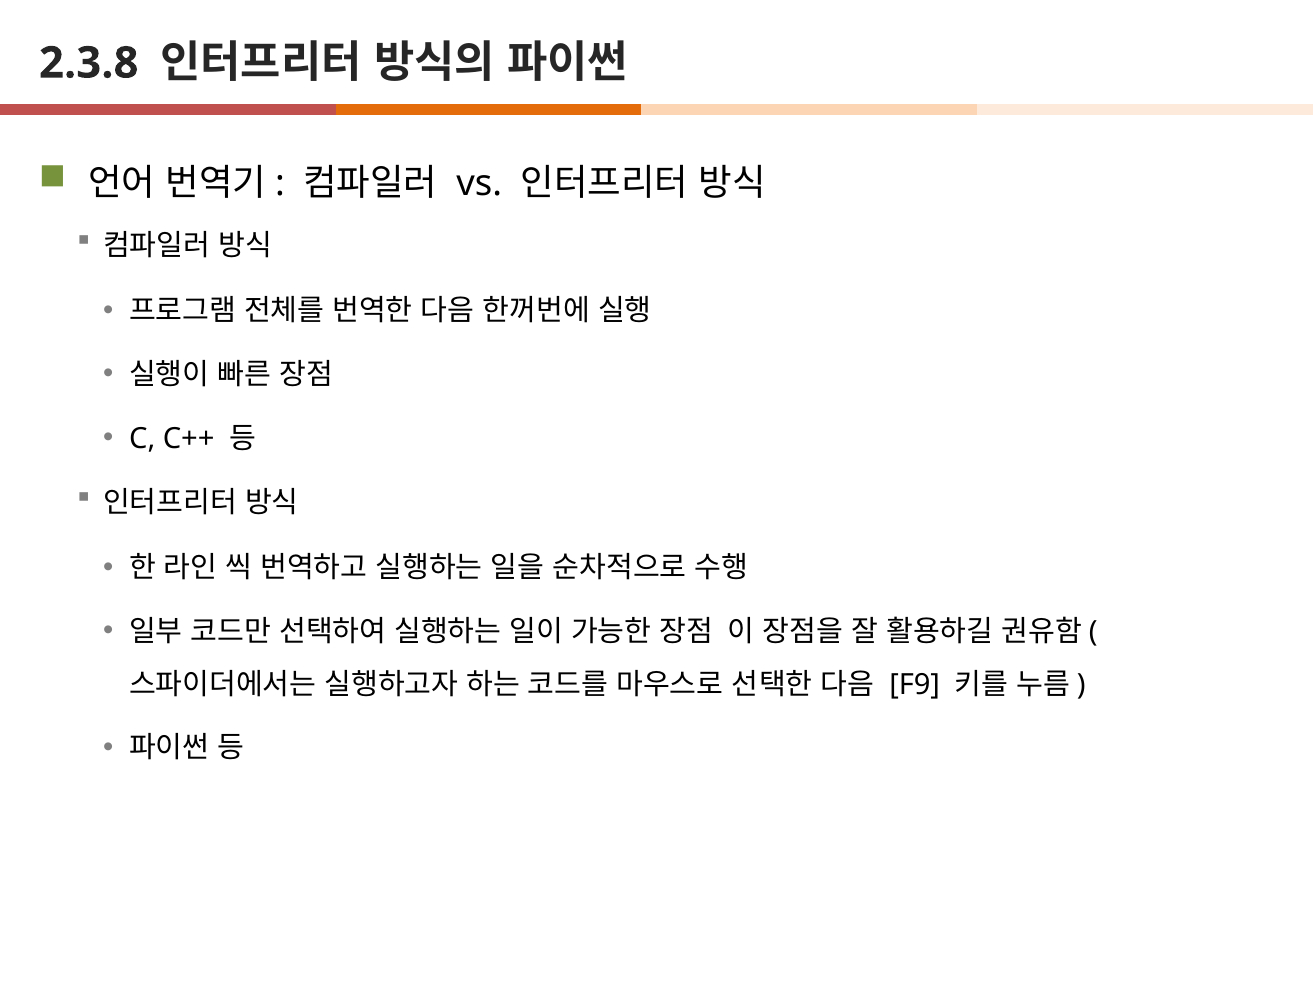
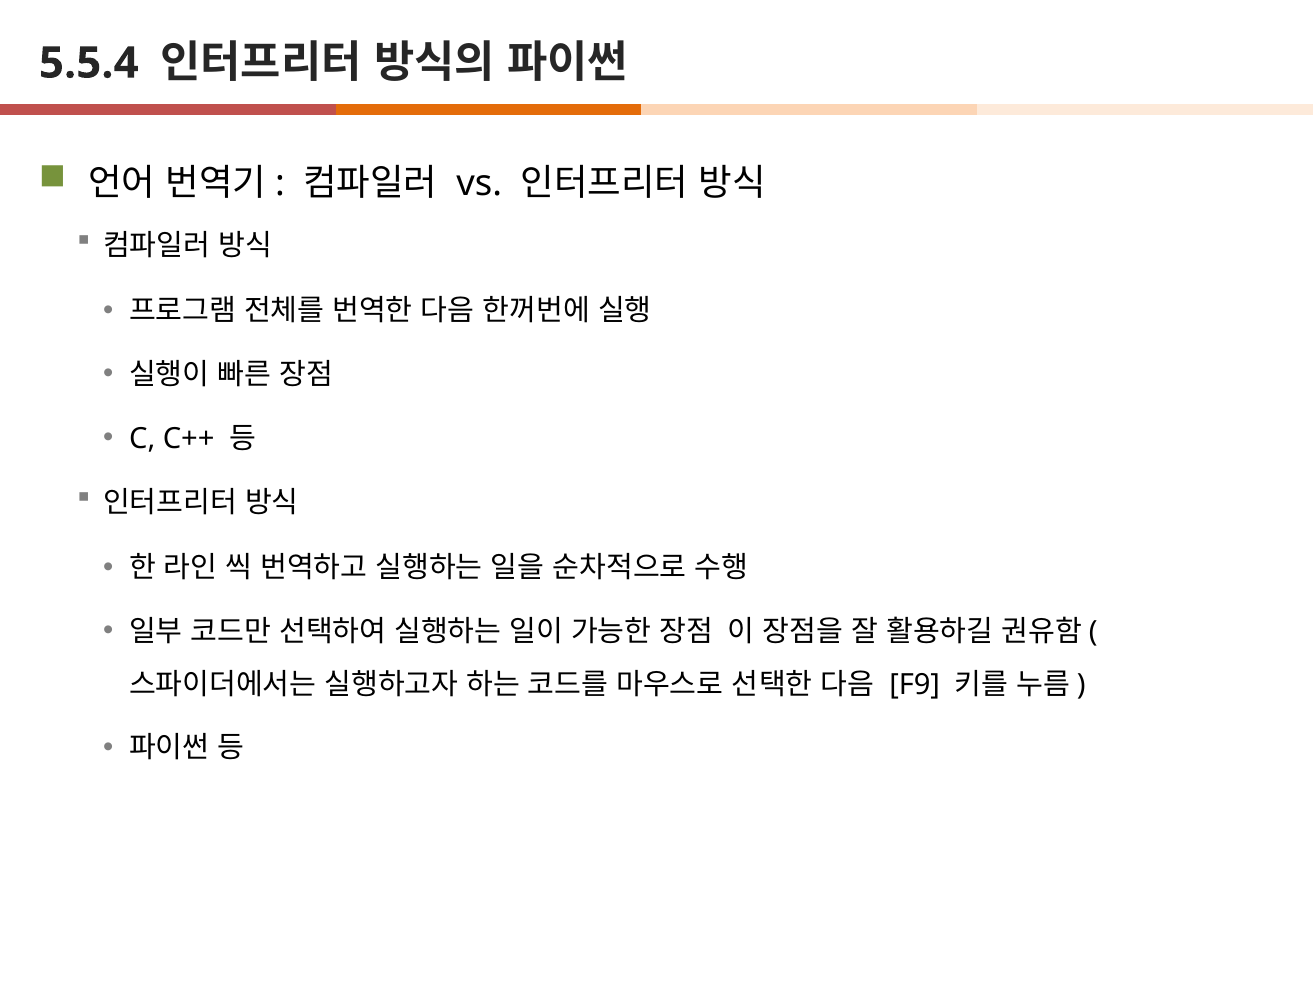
2.3.8: 2.3.8 -> 5.5.4
